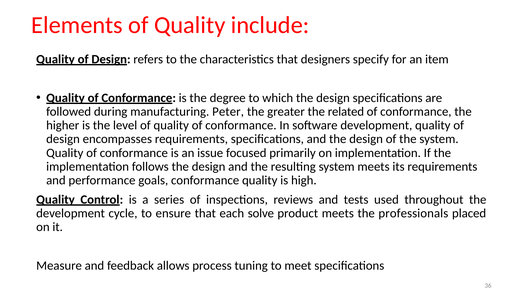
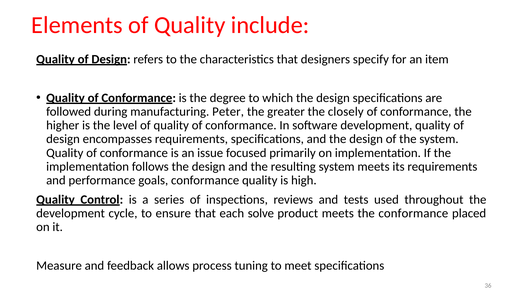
related: related -> closely
the professionals: professionals -> conformance
